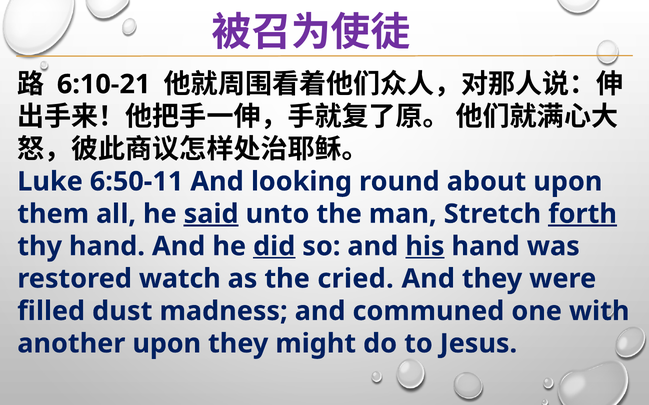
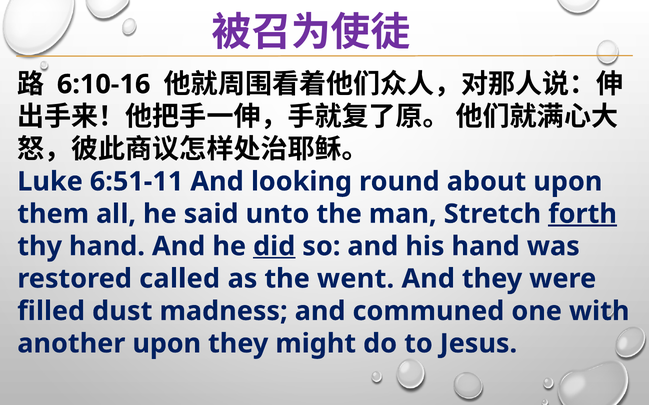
6:10-21: 6:10-21 -> 6:10-16
6:50-11: 6:50-11 -> 6:51-11
said underline: present -> none
his underline: present -> none
watch: watch -> called
cried: cried -> went
